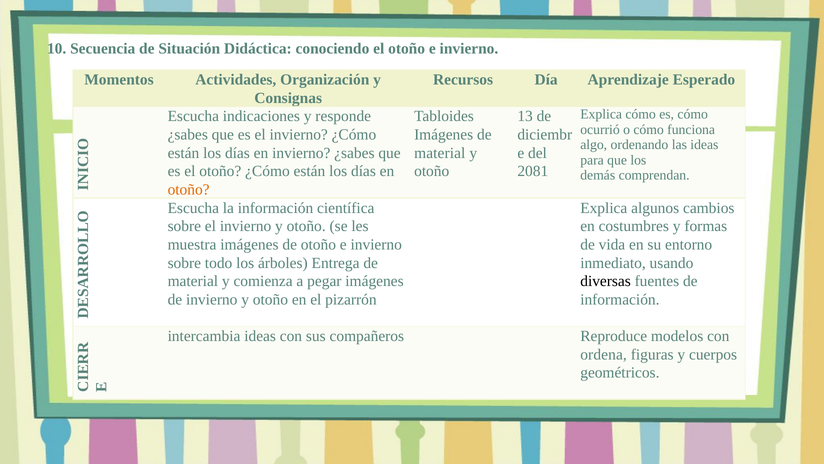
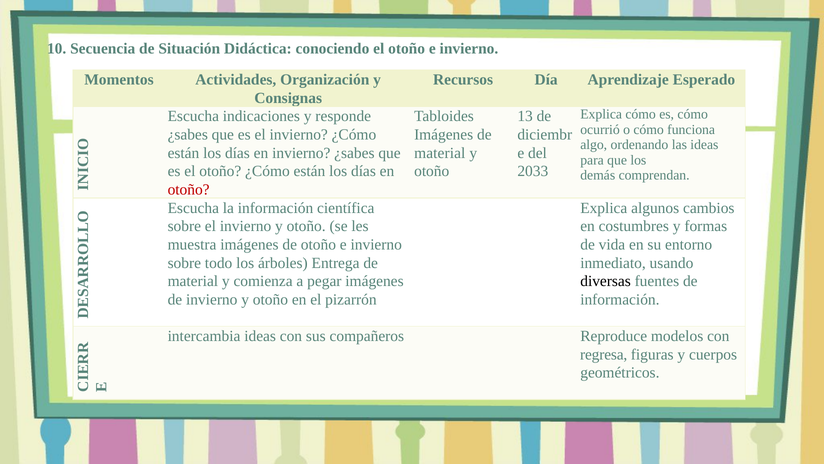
2081: 2081 -> 2033
otoño at (189, 189) colour: orange -> red
ordena: ordena -> regresa
